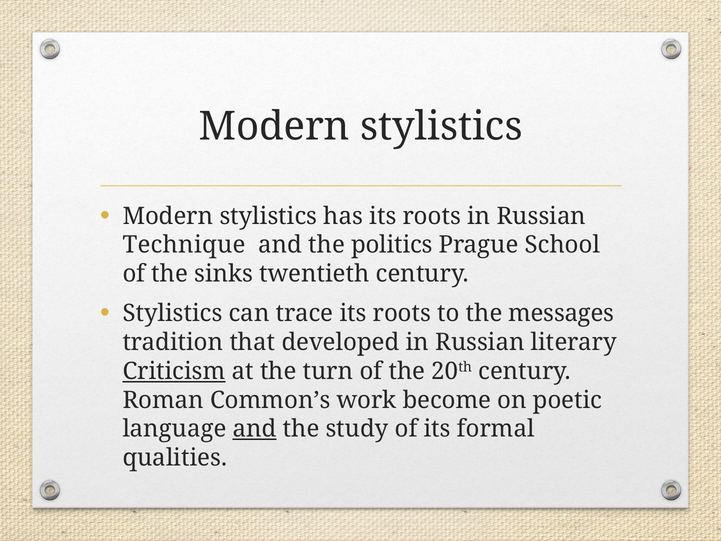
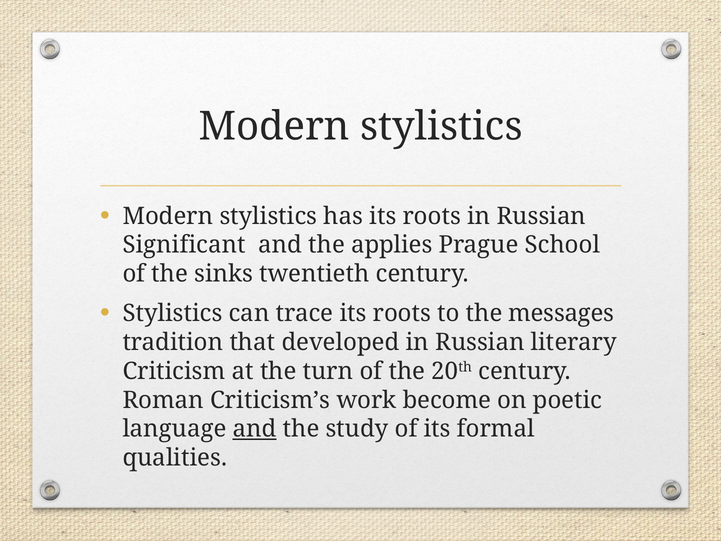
Technique: Technique -> Significant
politics: politics -> applies
Criticism underline: present -> none
Common’s: Common’s -> Criticism’s
